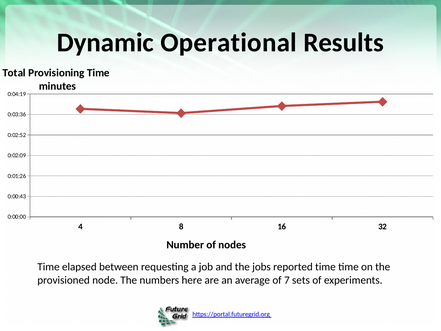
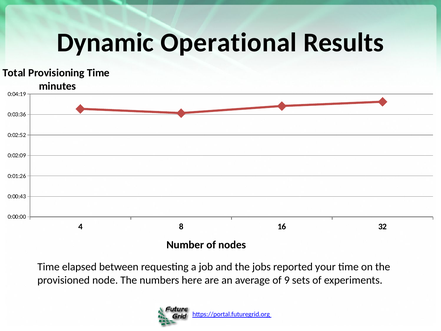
reported time: time -> your
7: 7 -> 9
